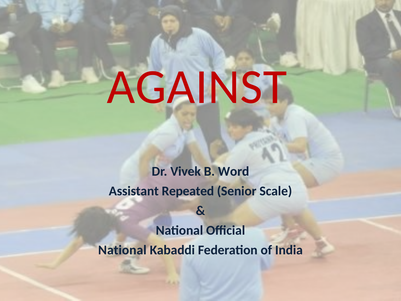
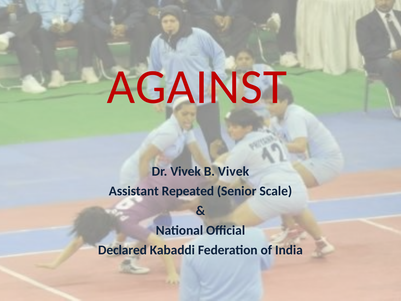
B Word: Word -> Vivek
National at (122, 250): National -> Declared
